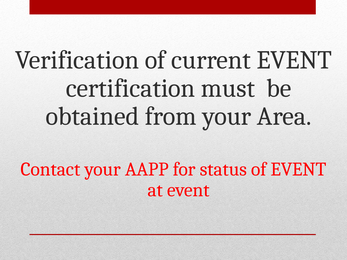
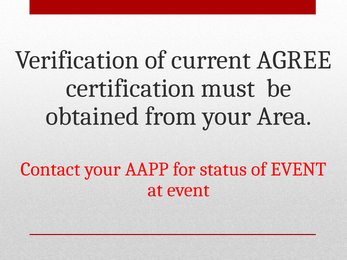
current EVENT: EVENT -> AGREE
